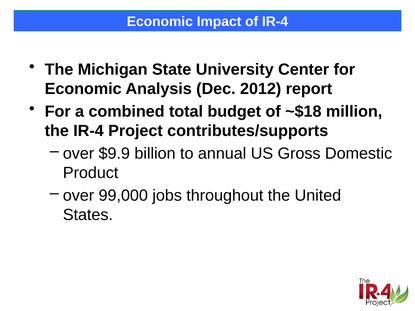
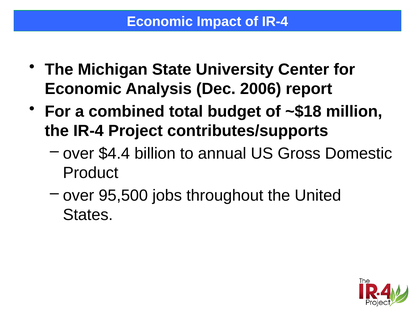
2012: 2012 -> 2006
$9.9: $9.9 -> $4.4
99,000: 99,000 -> 95,500
